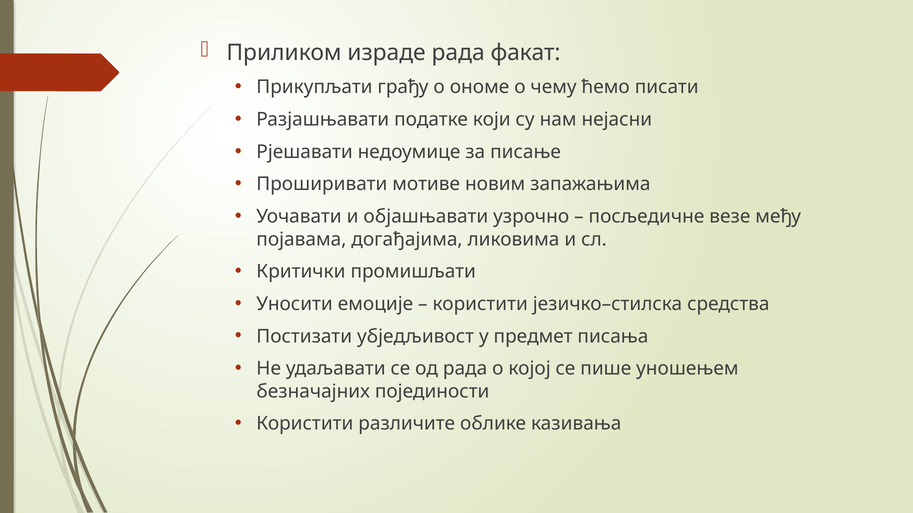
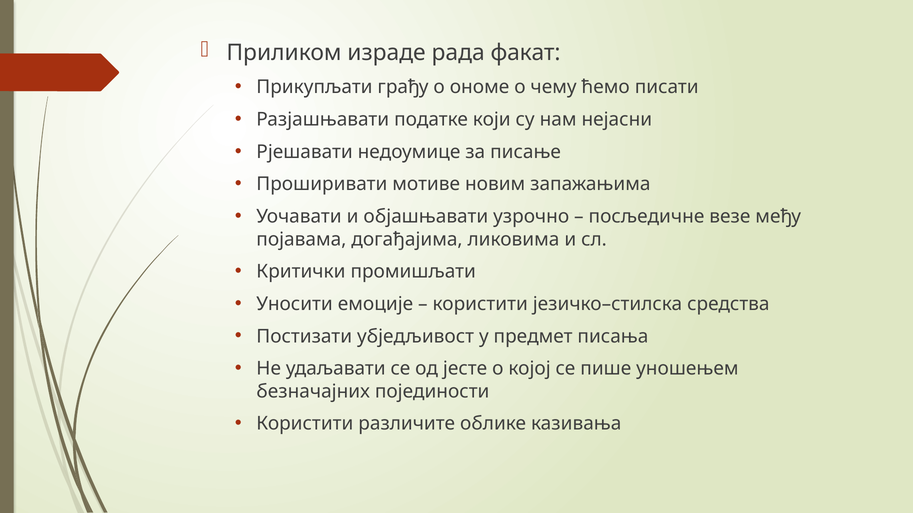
од рада: рада -> јесте
